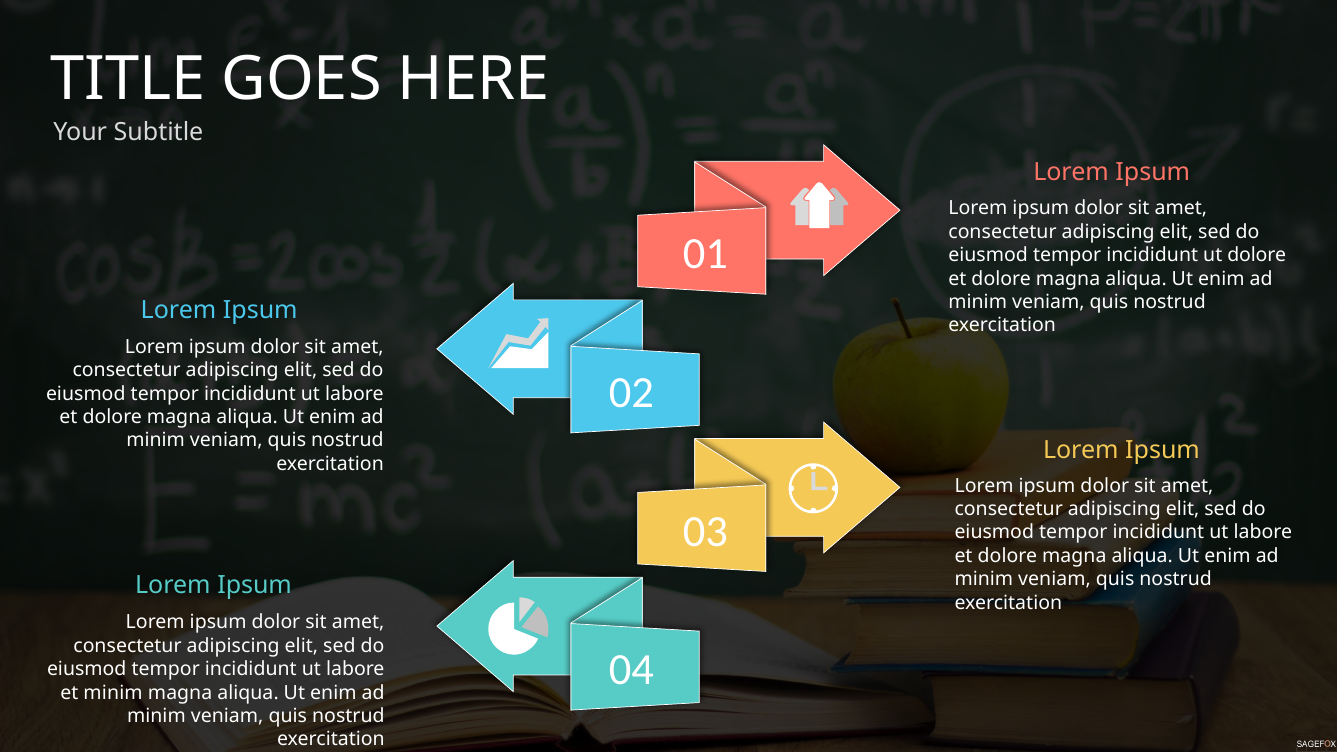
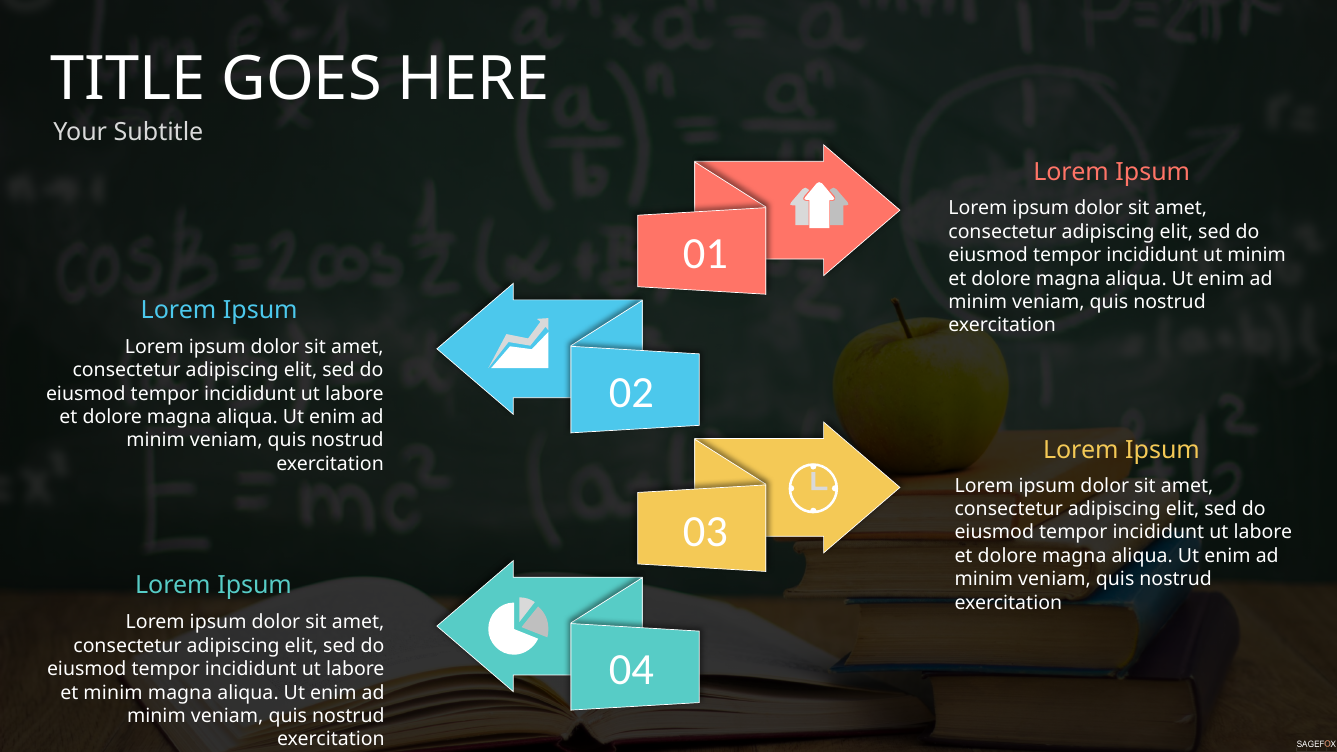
ut dolore: dolore -> minim
